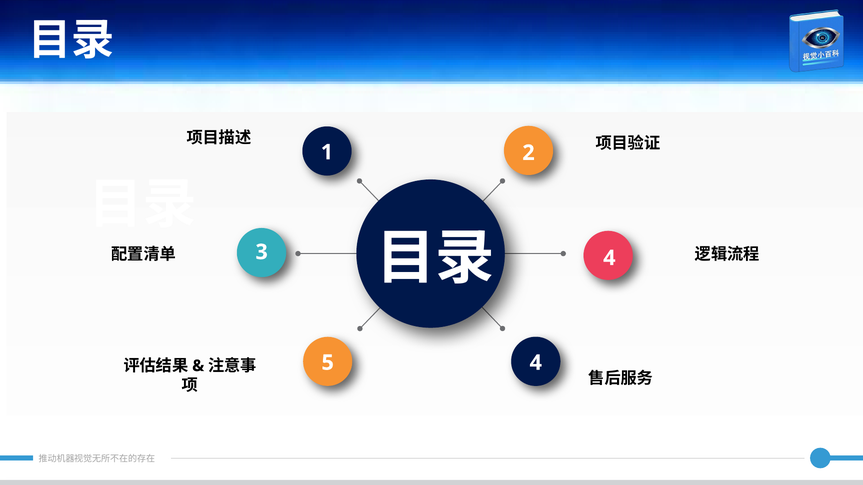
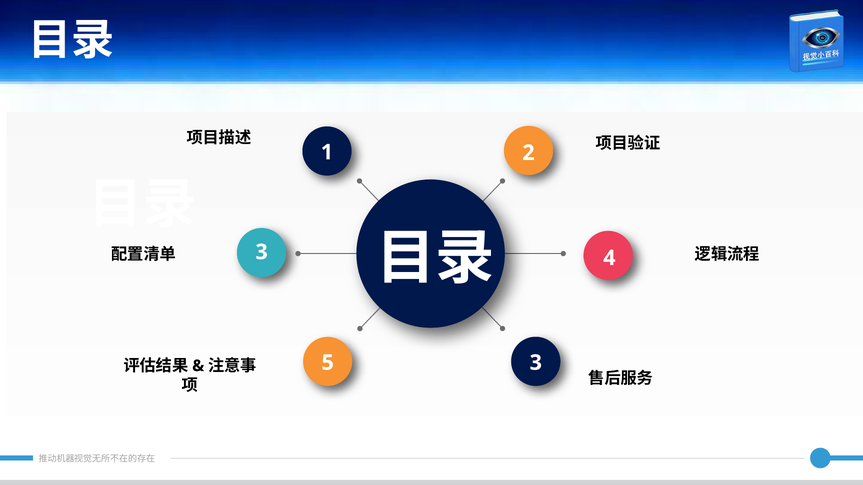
5 4: 4 -> 3
